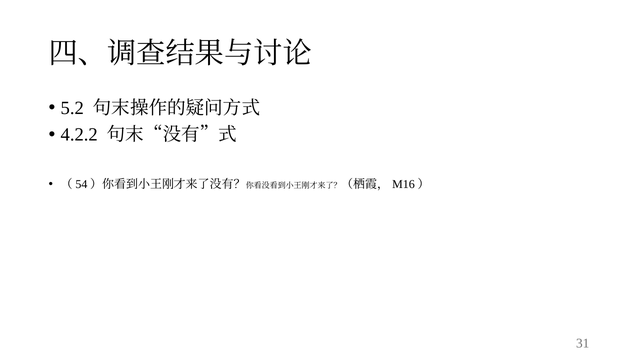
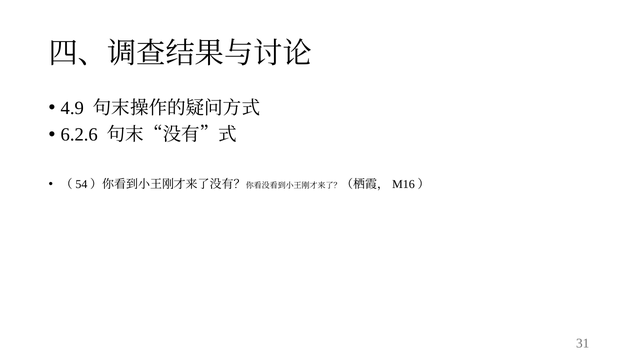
5.2: 5.2 -> 4.9
4.2.2: 4.2.2 -> 6.2.6
